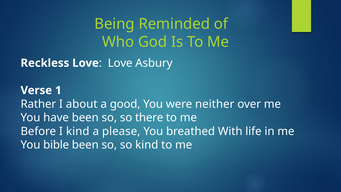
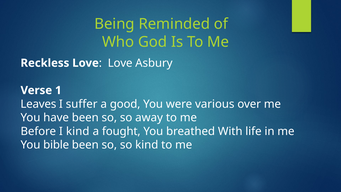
Rather: Rather -> Leaves
about: about -> suffer
neither: neither -> various
there: there -> away
please: please -> fought
